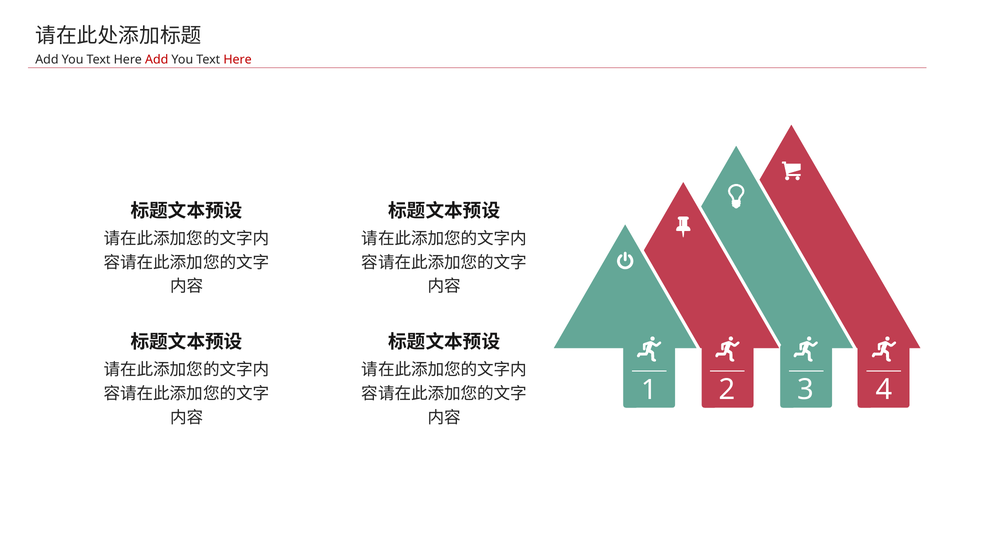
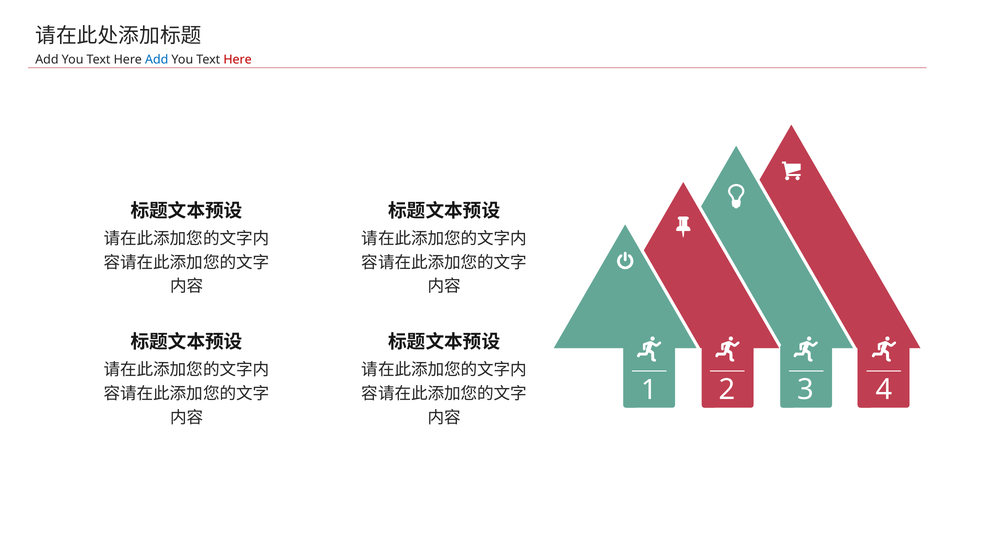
Add at (157, 60) colour: red -> blue
